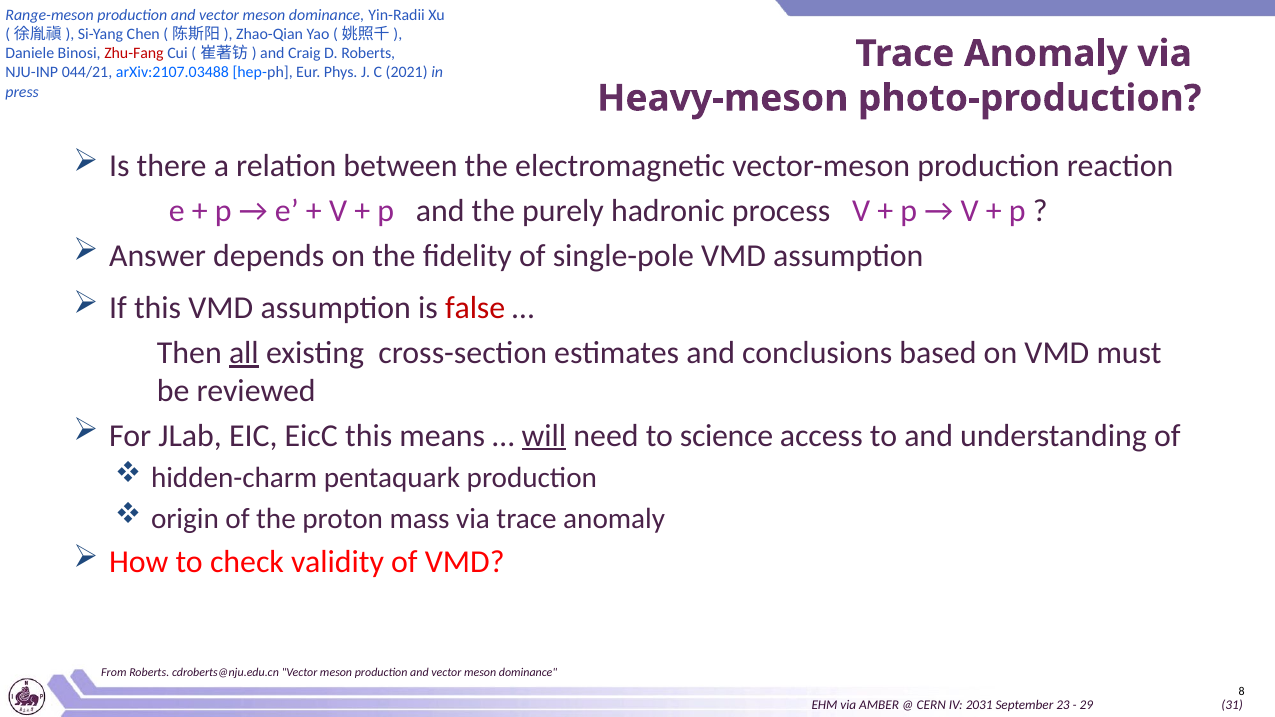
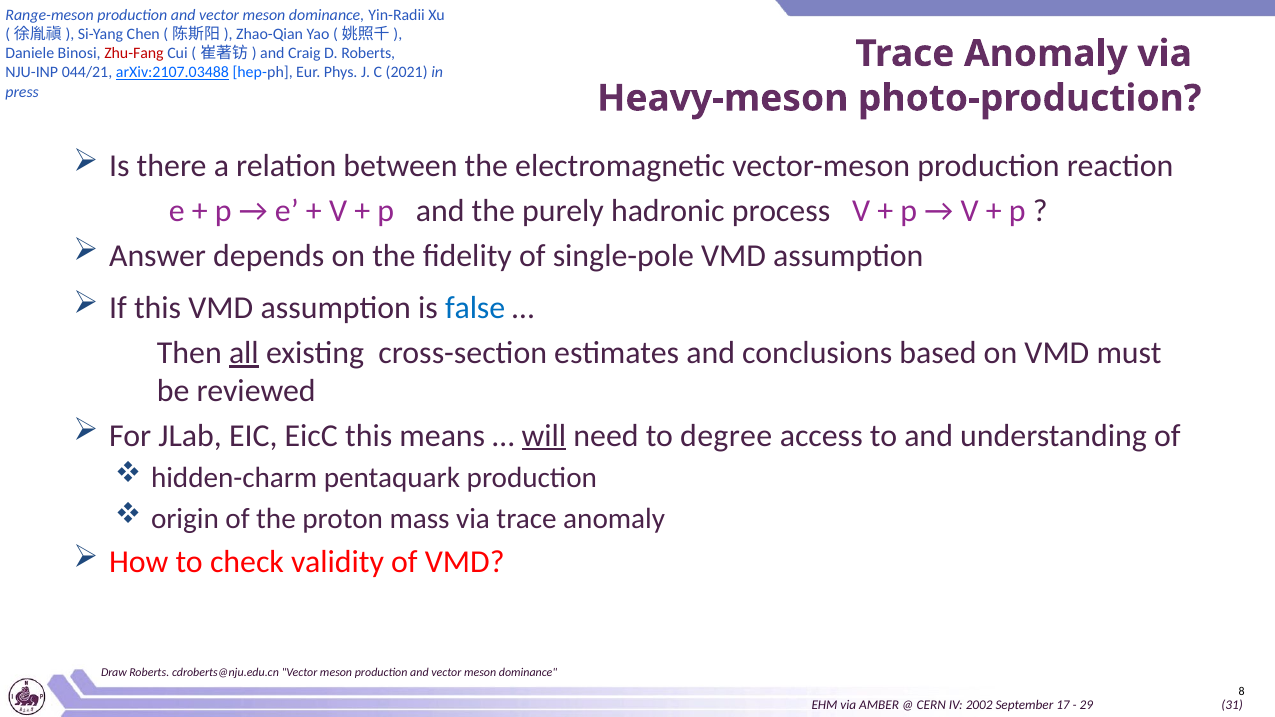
arXiv:2107.03488 underline: none -> present
false colour: red -> blue
science: science -> degree
From: From -> Draw
2031: 2031 -> 2002
23: 23 -> 17
